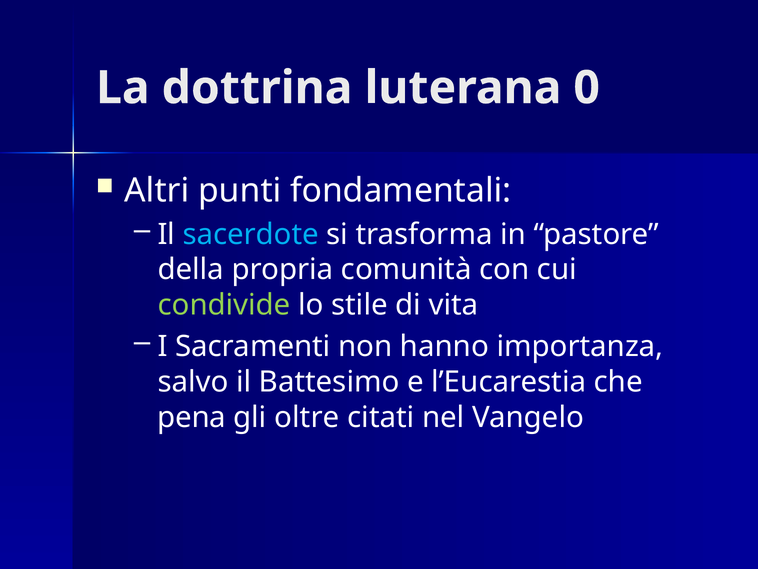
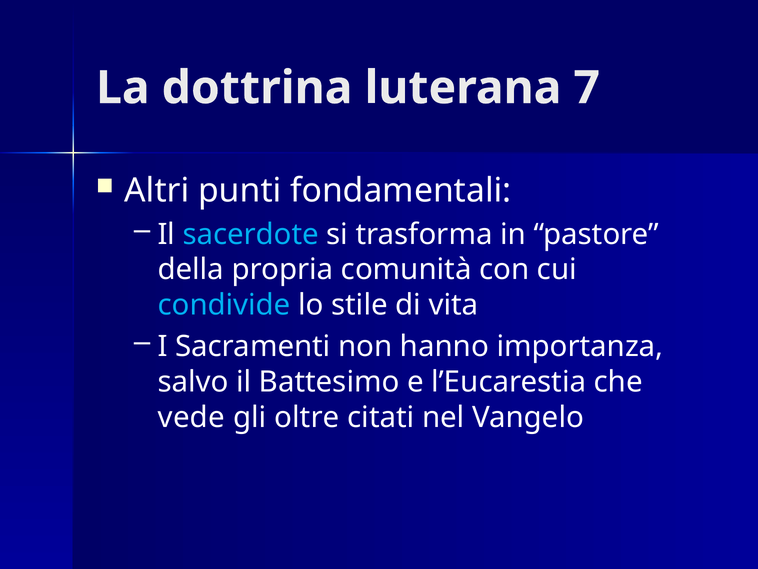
0: 0 -> 7
condivide colour: light green -> light blue
pena: pena -> vede
